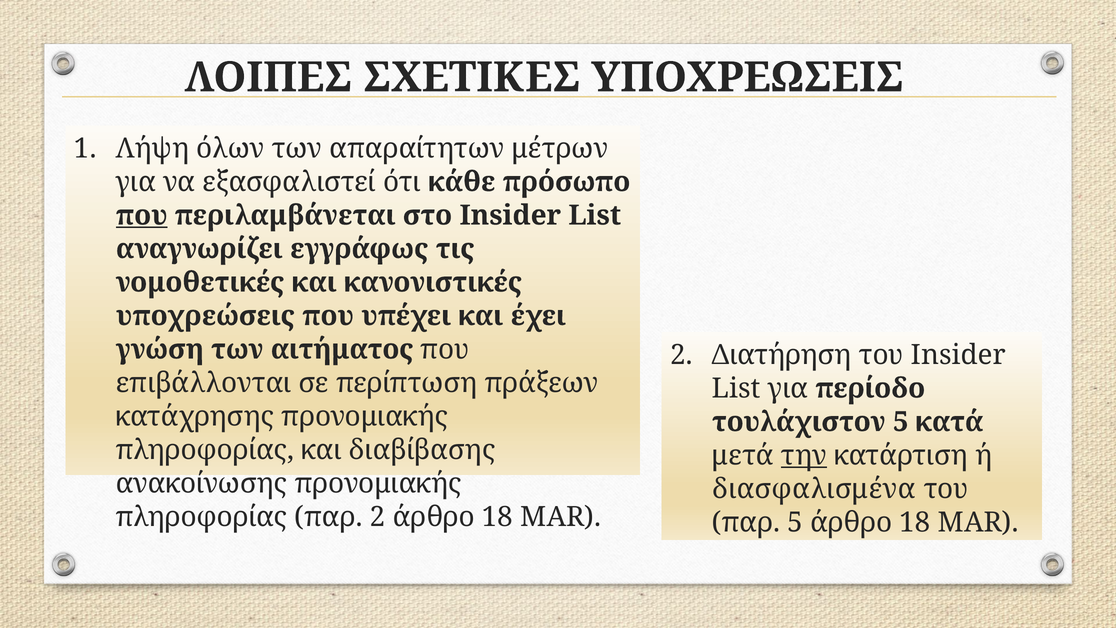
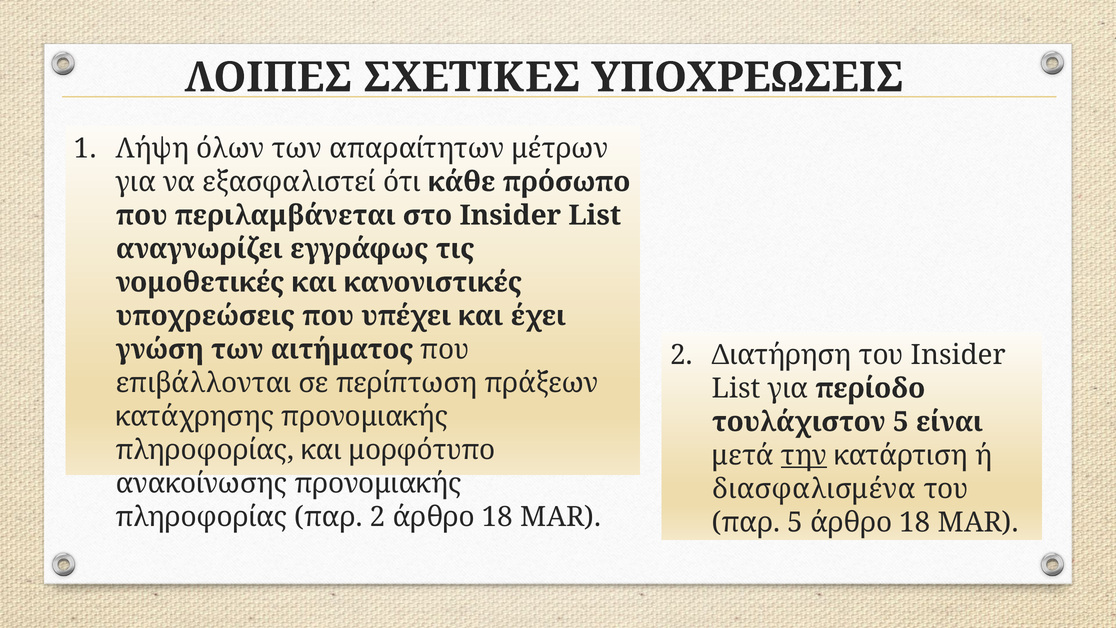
που at (142, 215) underline: present -> none
κατά: κατά -> είναι
διαβίβασης: διαβίβασης -> μορφότυπο
